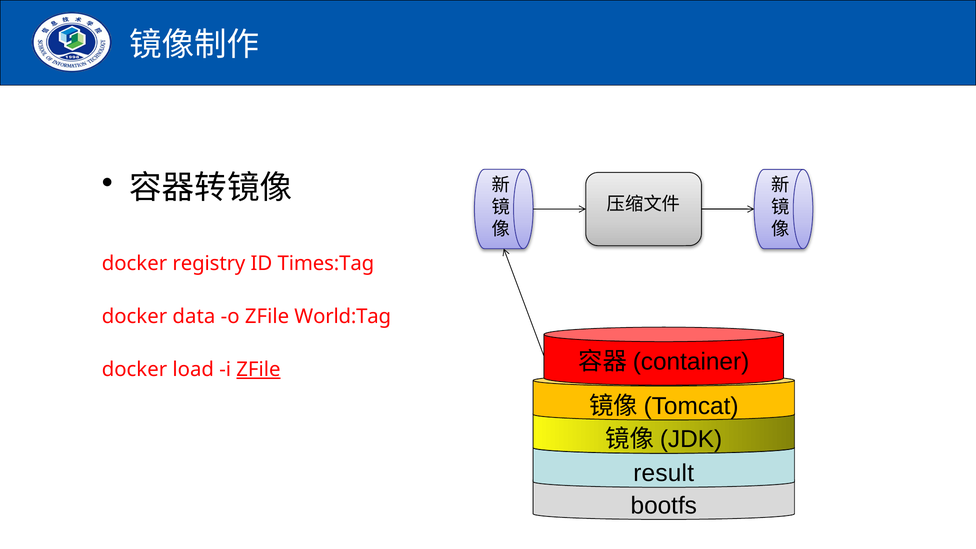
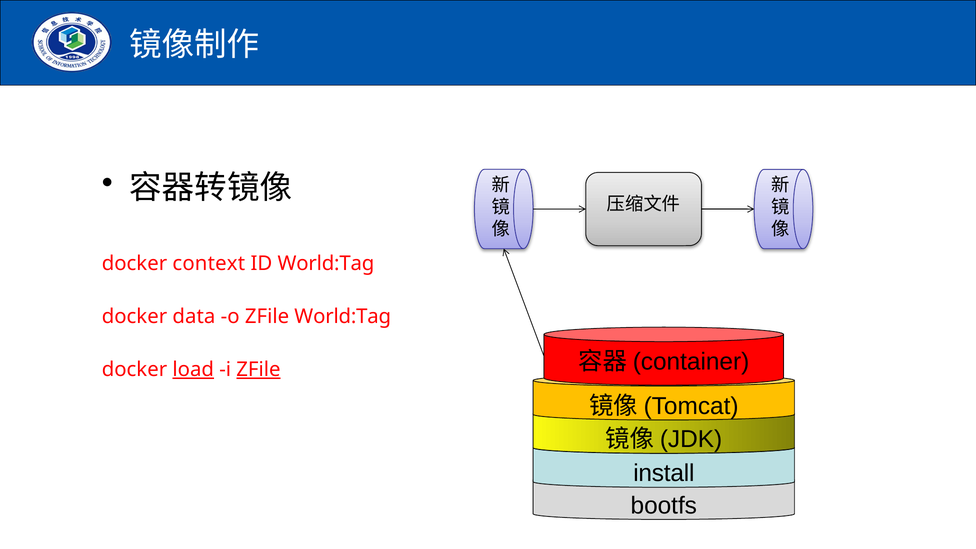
registry: registry -> context
ID Times:Tag: Times:Tag -> World:Tag
load underline: none -> present
result: result -> install
